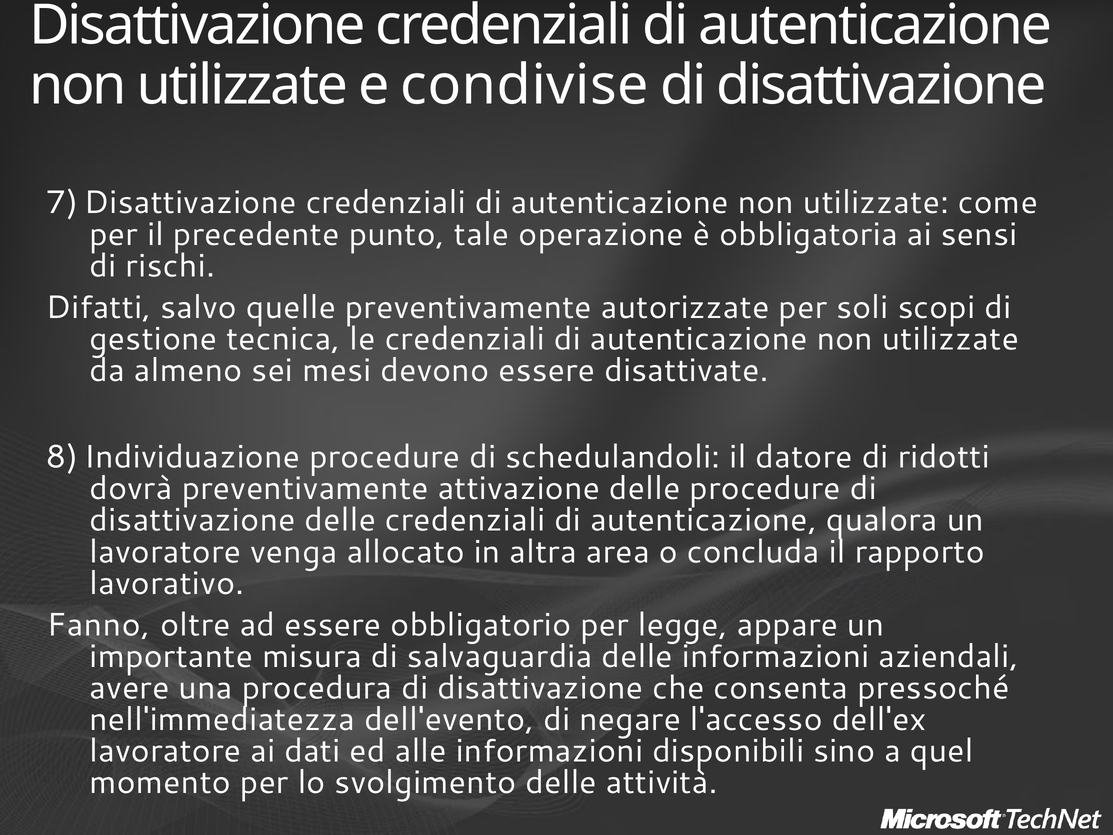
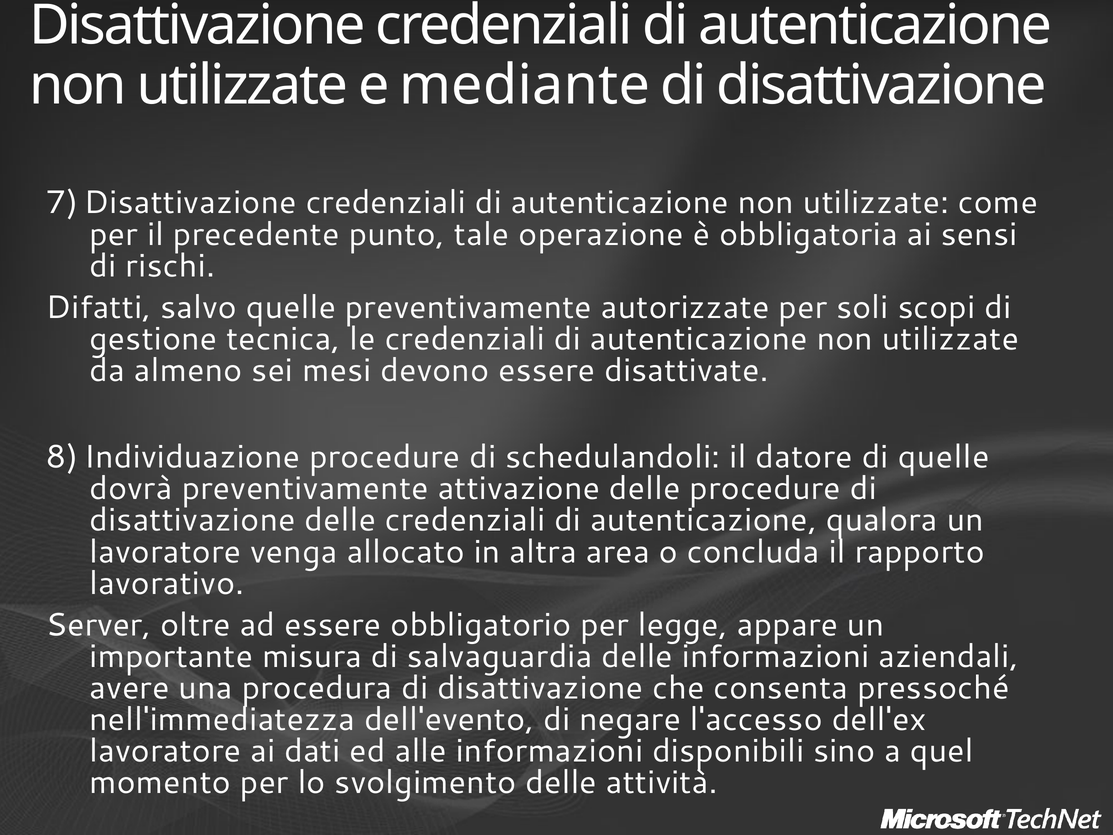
condivise: condivise -> mediante
di ridotti: ridotti -> quelle
Fanno: Fanno -> Server
